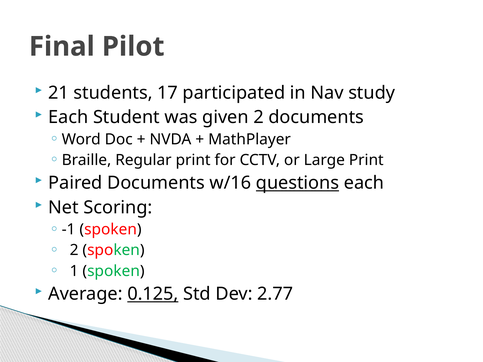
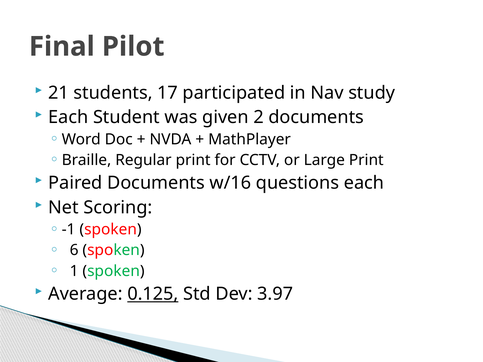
questions underline: present -> none
2 at (74, 250): 2 -> 6
2.77: 2.77 -> 3.97
